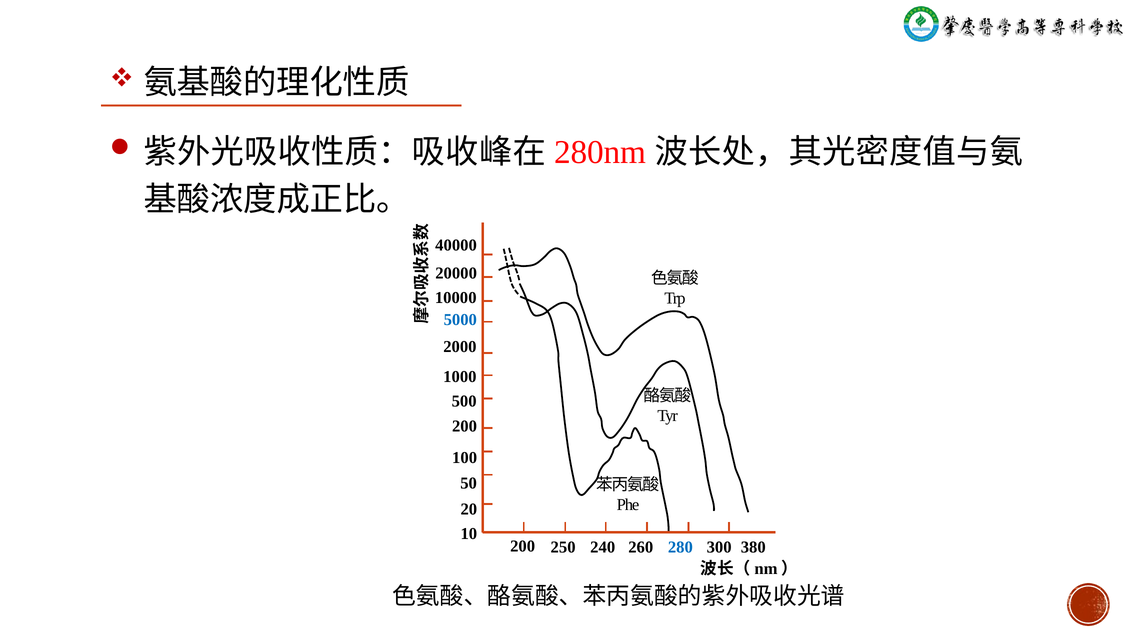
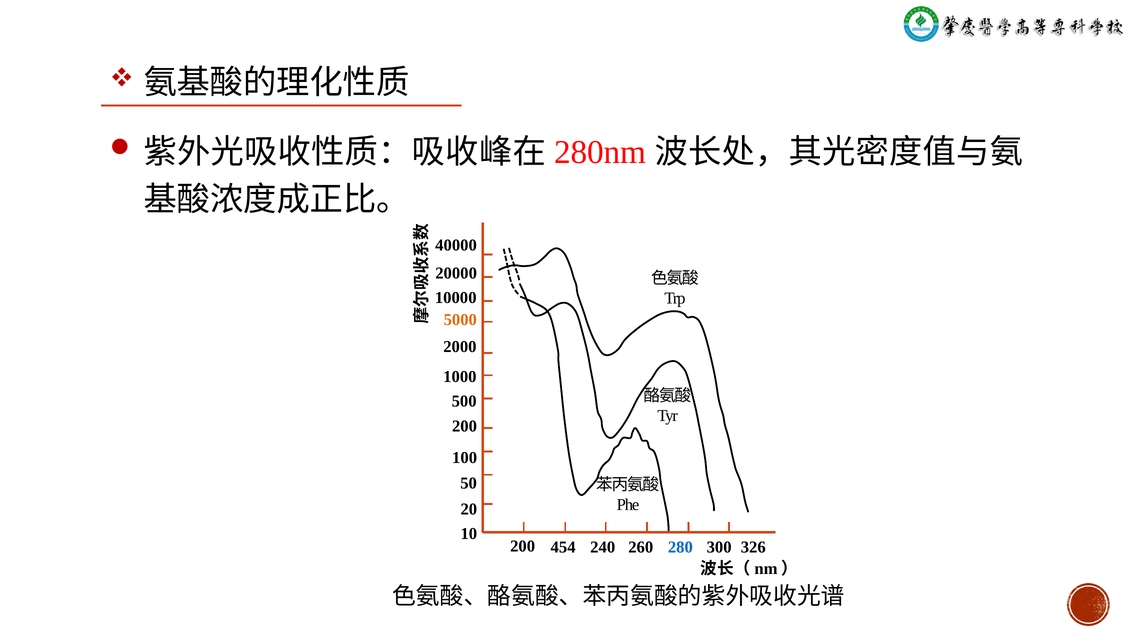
5000 colour: blue -> orange
250: 250 -> 454
380: 380 -> 326
